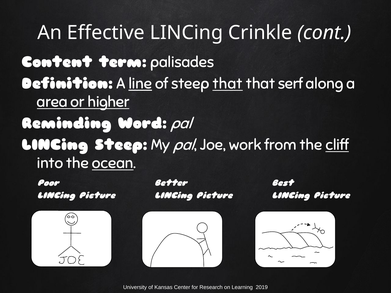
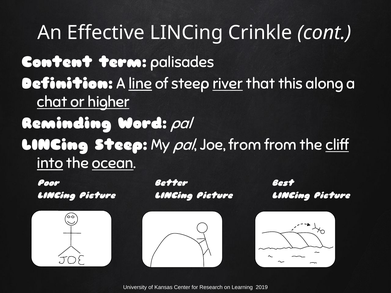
steep that: that -> river
serf: serf -> this
area: area -> chat
Joe work: work -> from
into underline: none -> present
